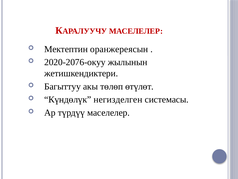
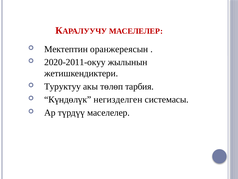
2020-2076-окуу: 2020-2076-окуу -> 2020-2011-окуу
Багыттуу: Багыттуу -> Туруктуу
өтүлөт: өтүлөт -> тарбия
